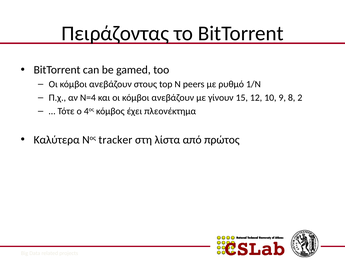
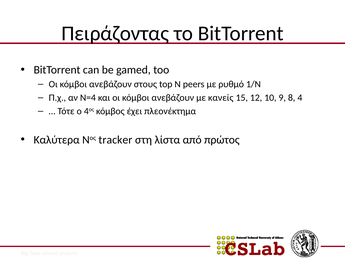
γίνουν: γίνουν -> κανείς
2: 2 -> 4
